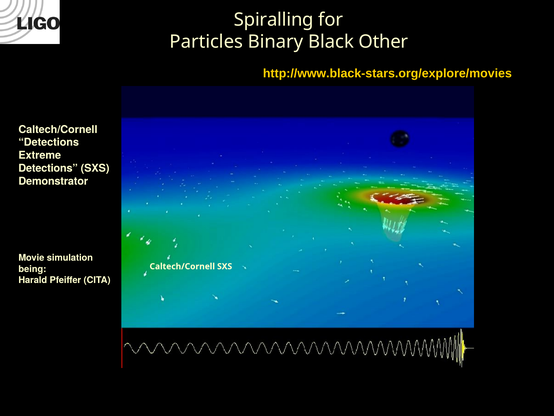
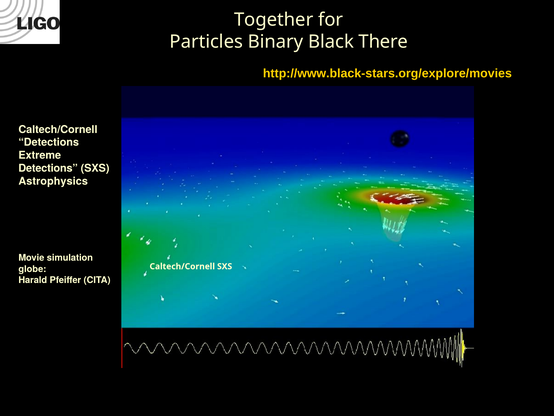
Spiralling: Spiralling -> Together
Other: Other -> There
Demonstrator: Demonstrator -> Astrophysics
being: being -> globe
